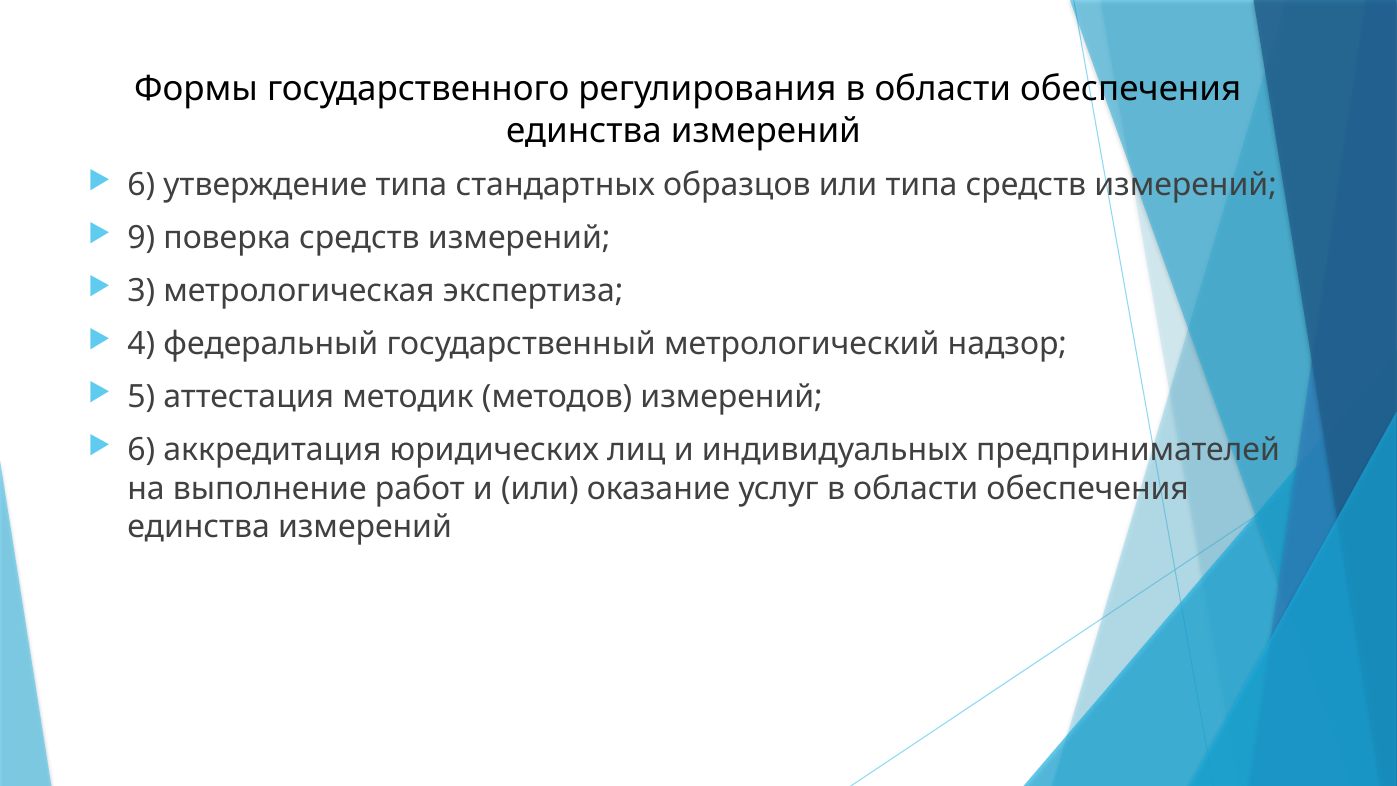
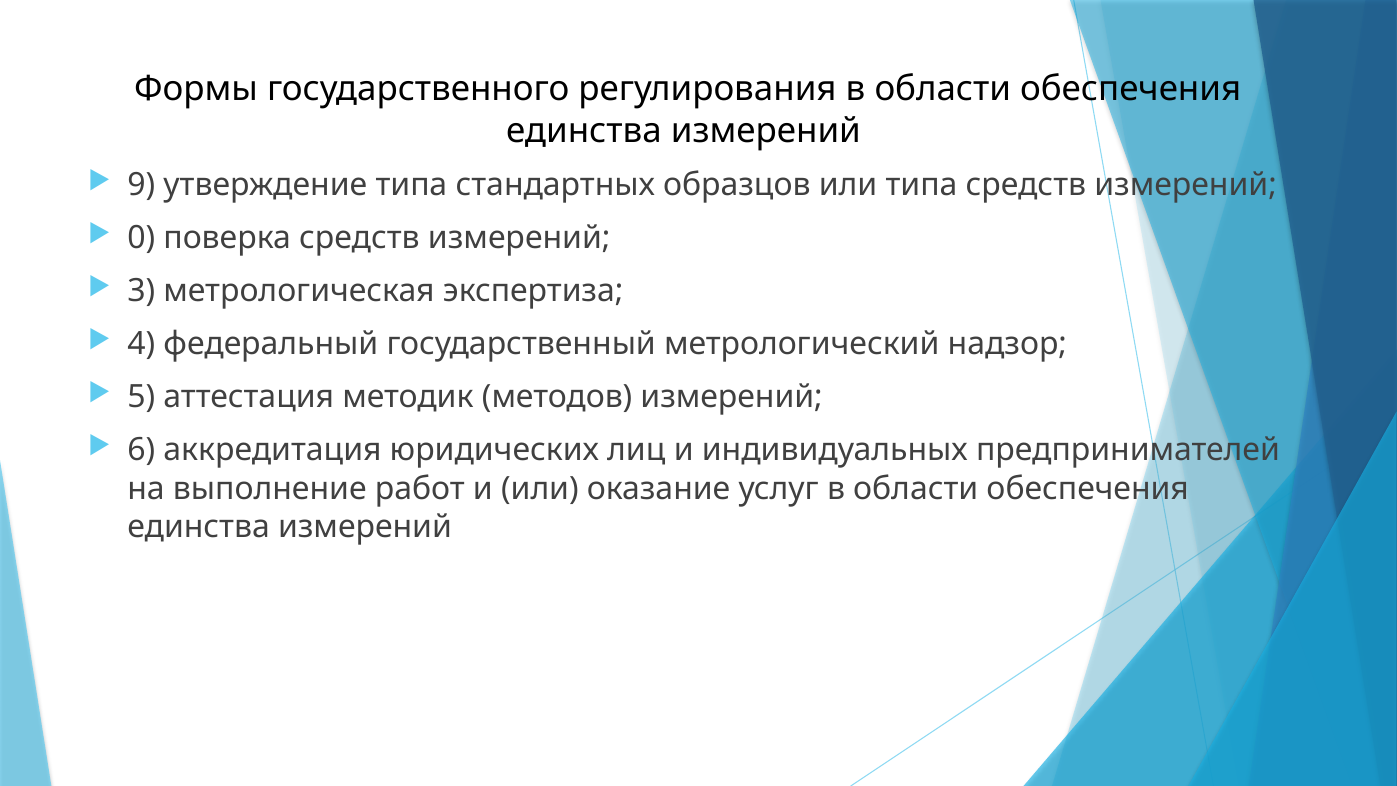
6 at (141, 185): 6 -> 9
9: 9 -> 0
